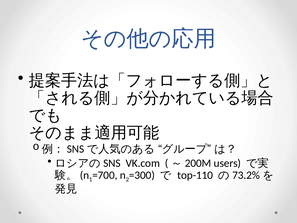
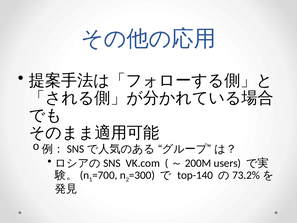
top-110: top-110 -> top-140
